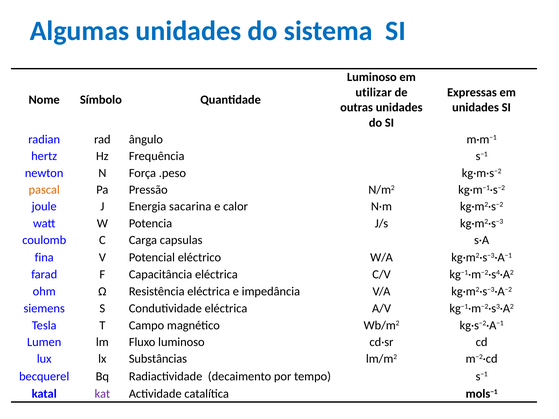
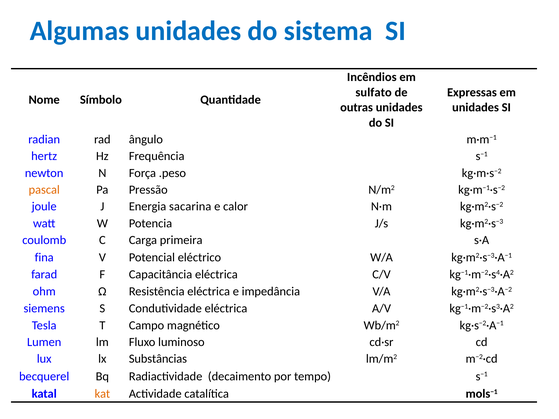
Luminoso at (372, 77): Luminoso -> Incêndios
utilizar: utilizar -> sulfato
capsulas: capsulas -> primeira
kat colour: purple -> orange
